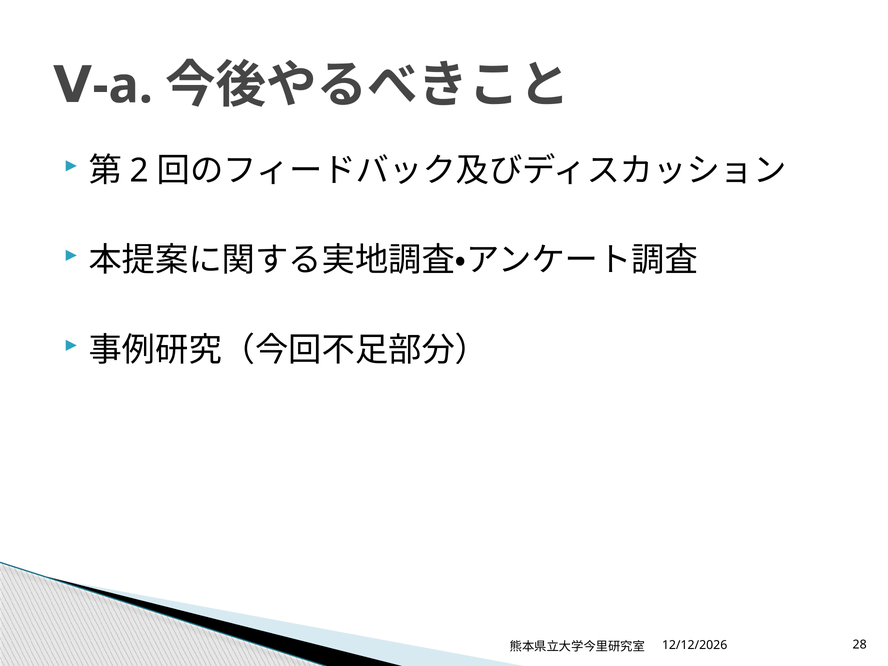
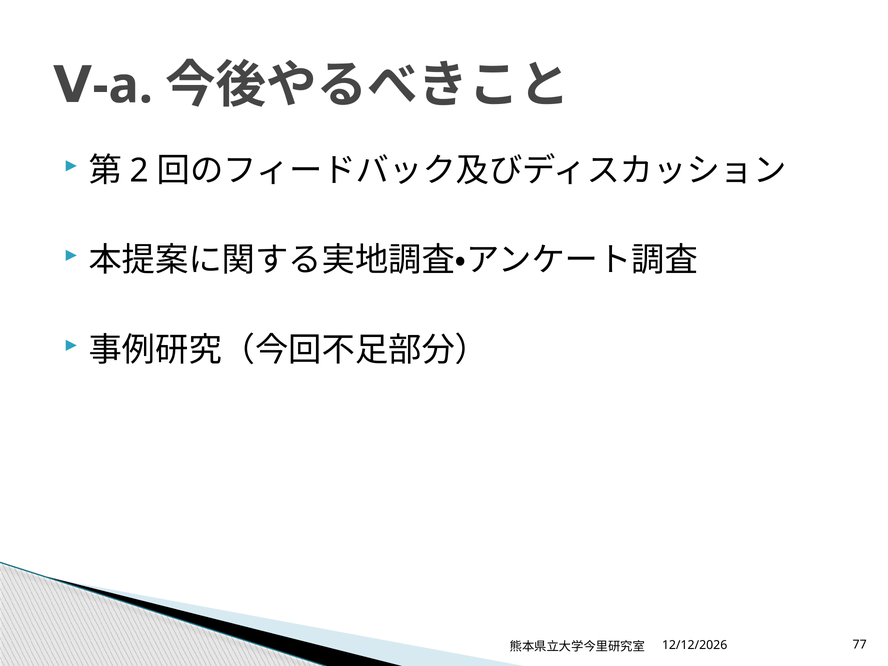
28: 28 -> 77
